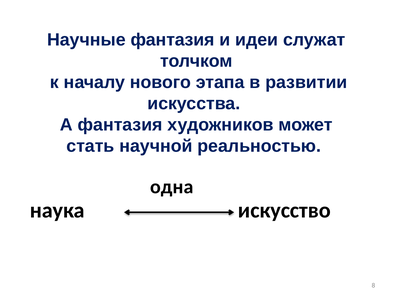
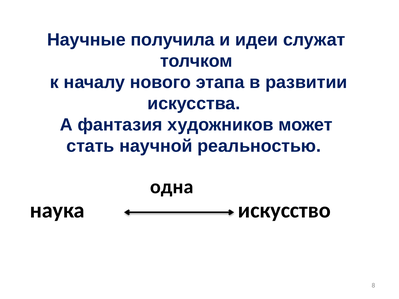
Научные фантазия: фантазия -> получила
